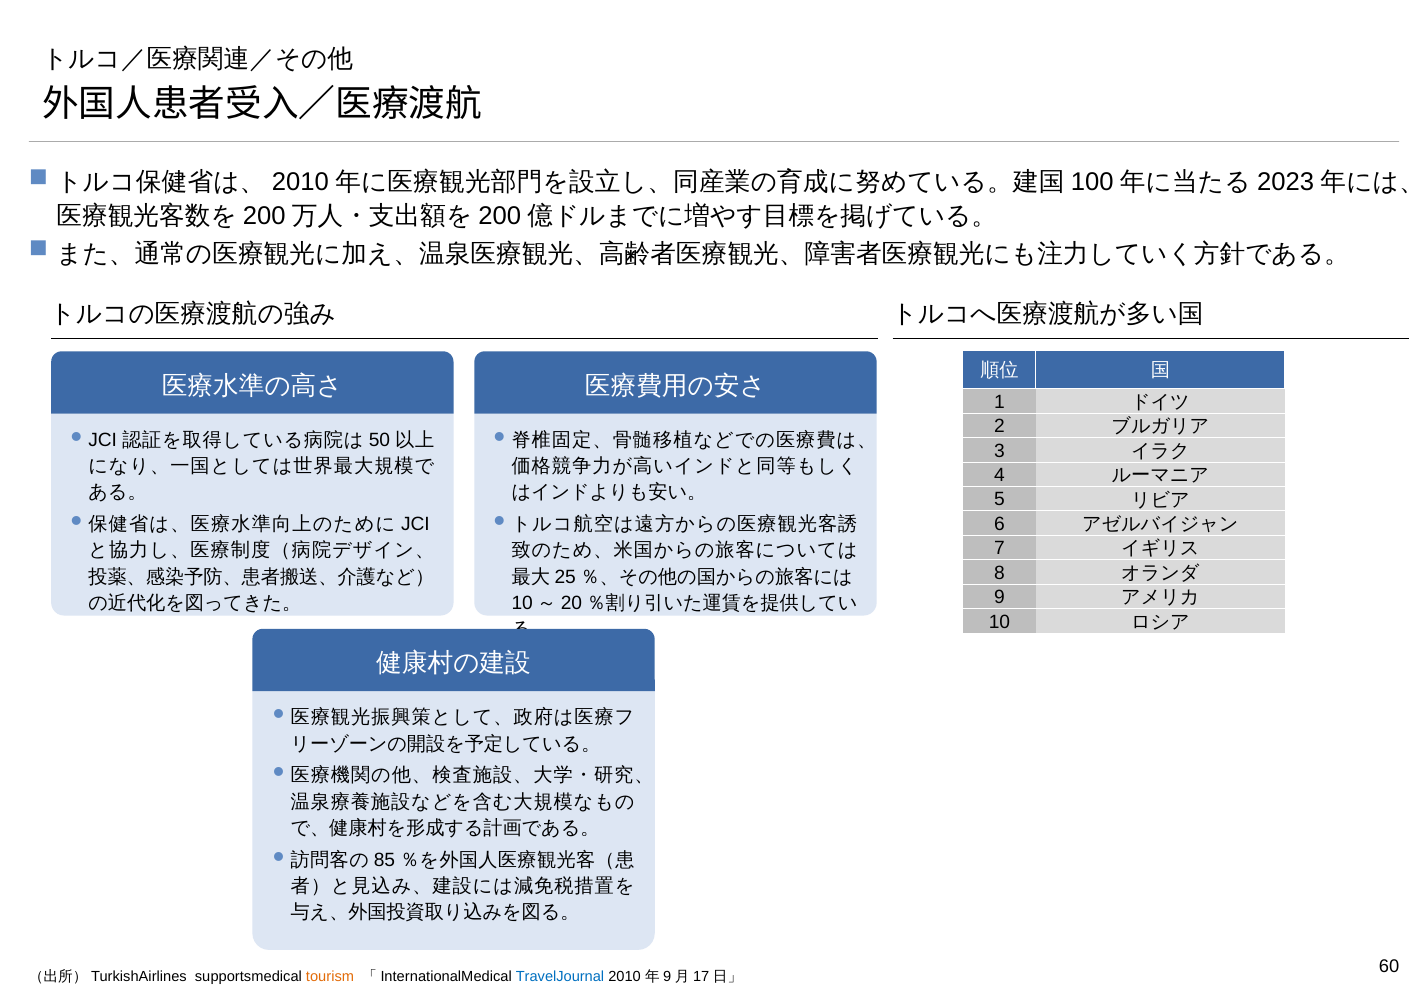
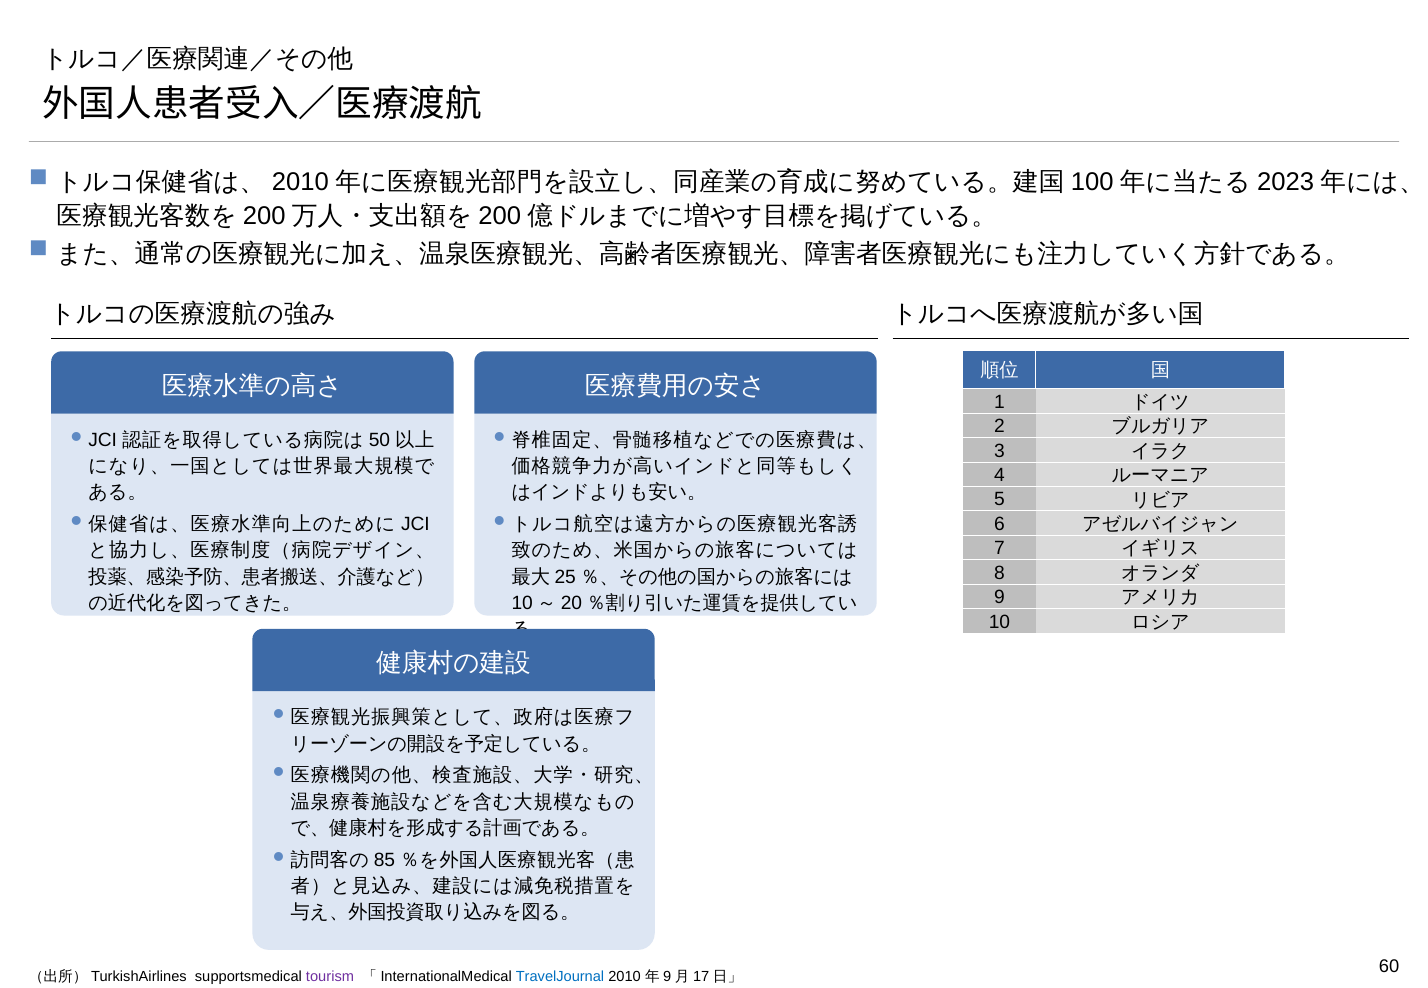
tourism colour: orange -> purple
